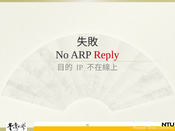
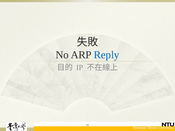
Reply colour: red -> blue
